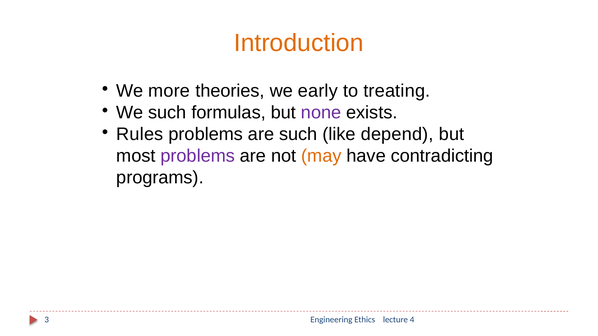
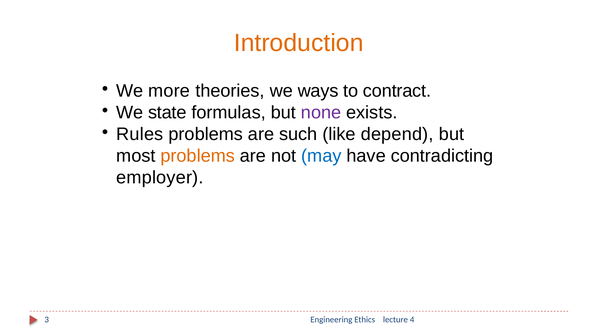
early: early -> ways
treating: treating -> contract
We such: such -> state
problems at (198, 156) colour: purple -> orange
may colour: orange -> blue
programs: programs -> employer
